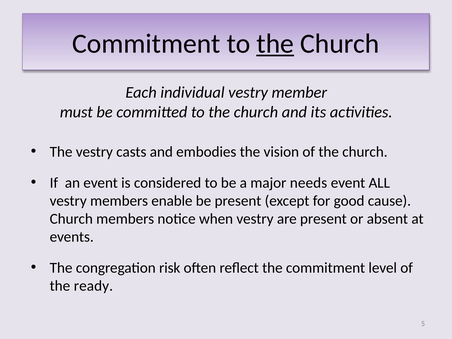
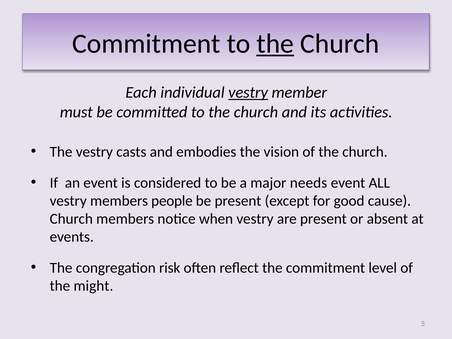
vestry at (248, 92) underline: none -> present
enable: enable -> people
ready: ready -> might
